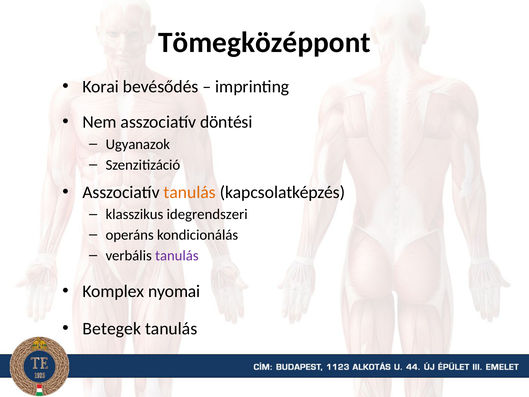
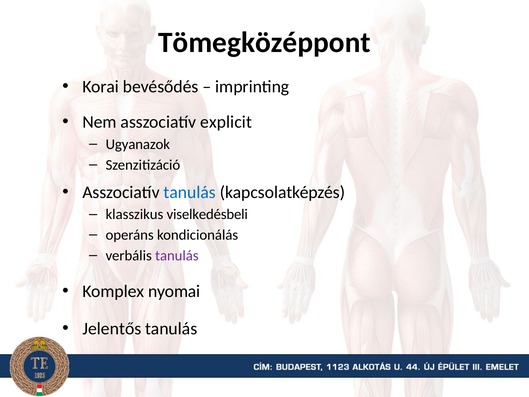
döntési: döntési -> explicit
tanulás at (190, 192) colour: orange -> blue
idegrendszeri: idegrendszeri -> viselkedésbeli
Betegek: Betegek -> Jelentős
